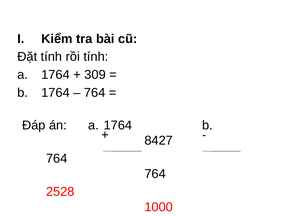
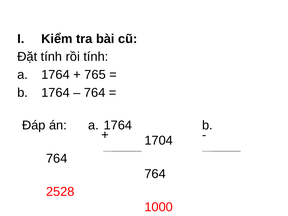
309: 309 -> 765
8427: 8427 -> 1704
